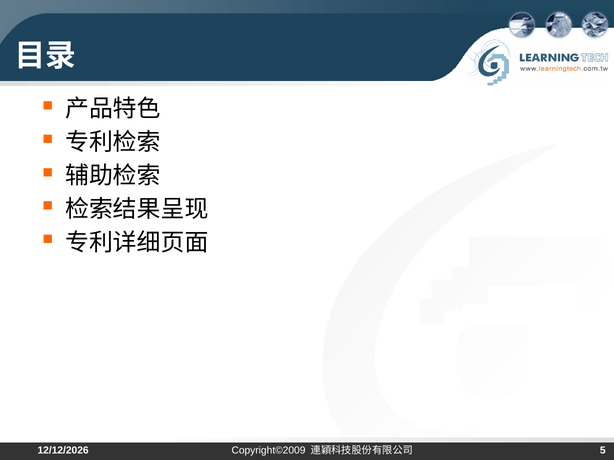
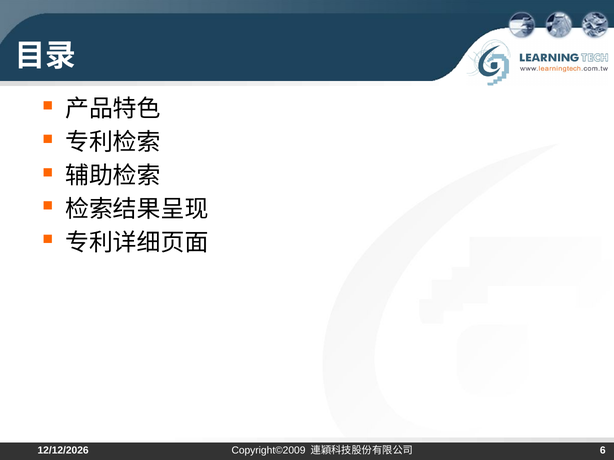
5: 5 -> 6
